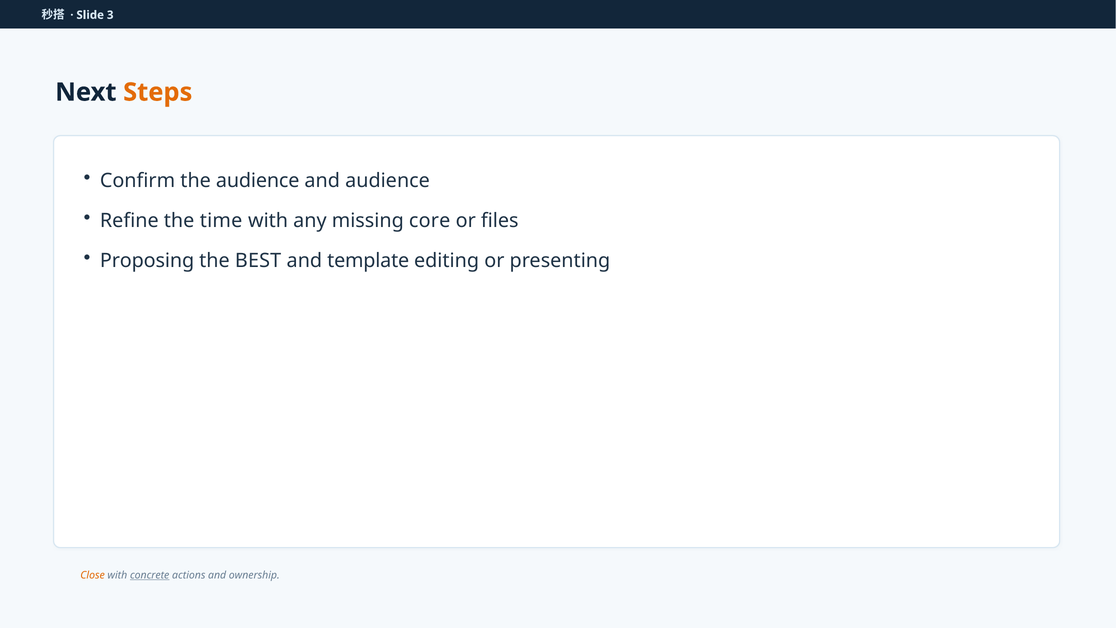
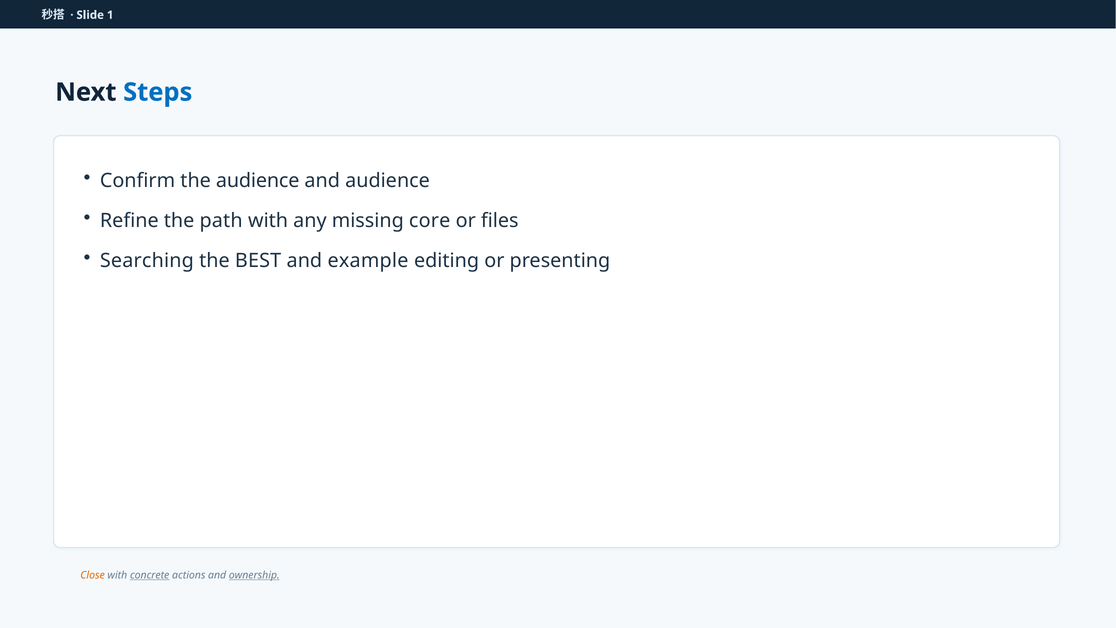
3: 3 -> 1
Steps colour: orange -> blue
time: time -> path
Proposing: Proposing -> Searching
template: template -> example
ownership underline: none -> present
